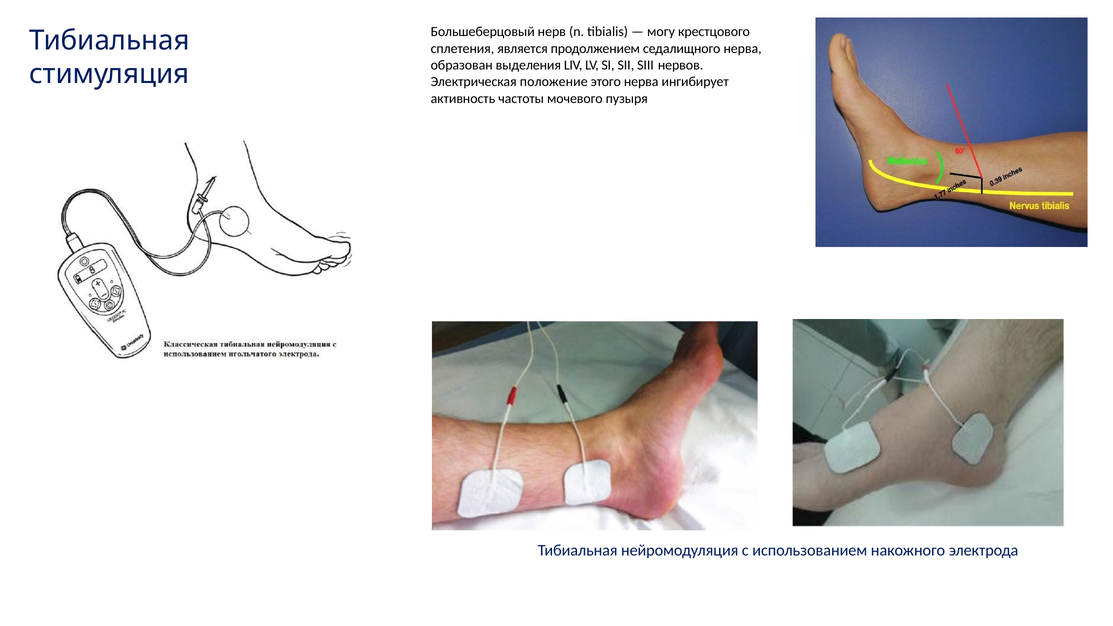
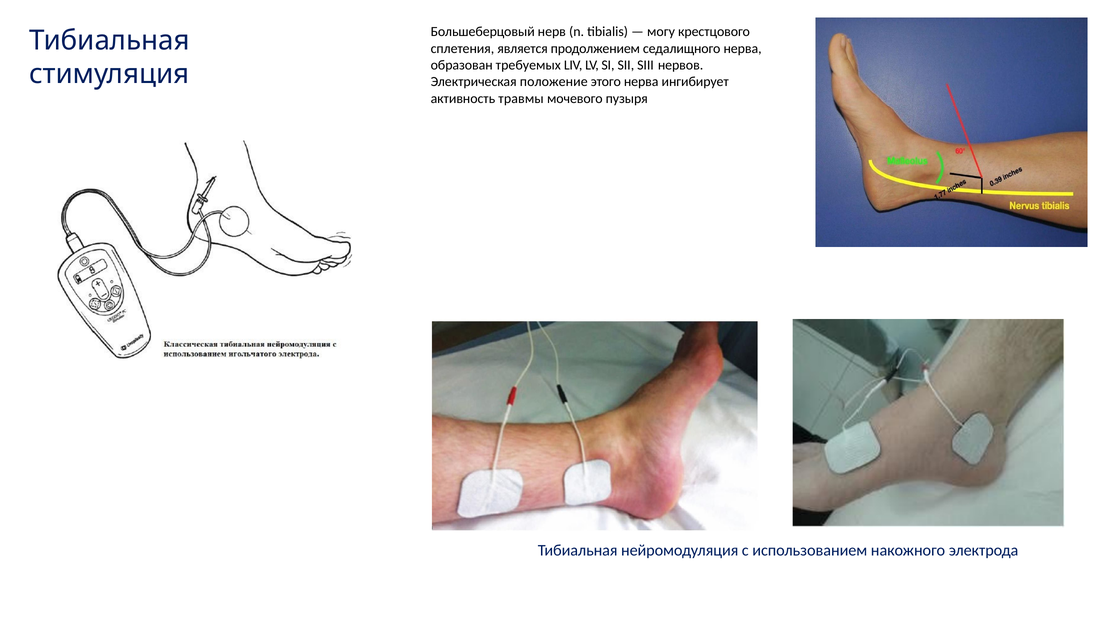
выделения: выделения -> требуемых
частоты: частоты -> травмы
